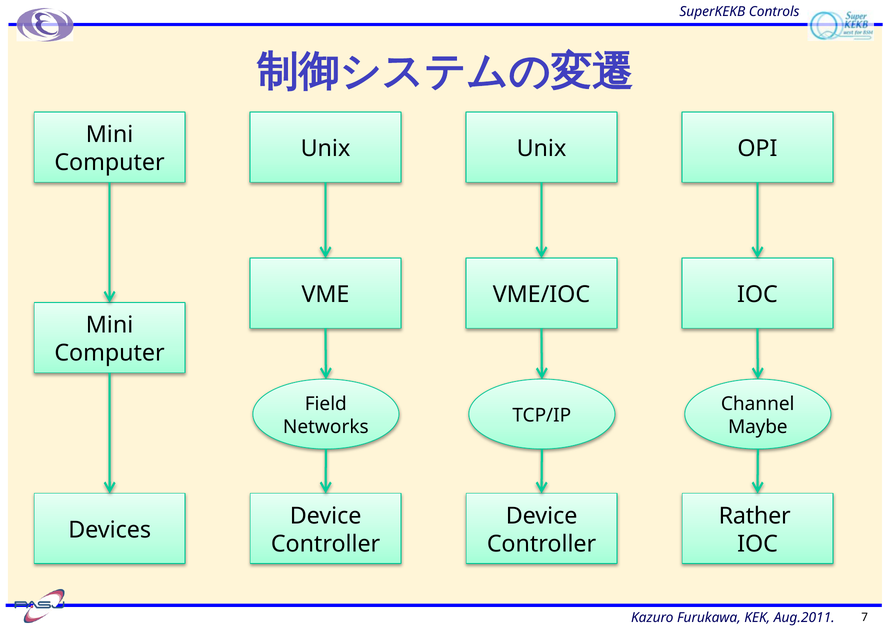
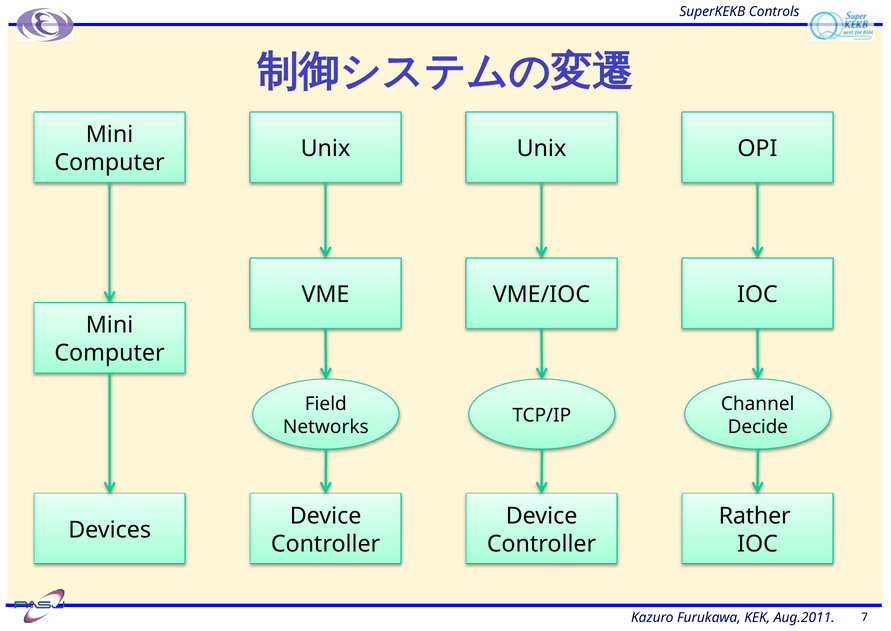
Maybe: Maybe -> Decide
